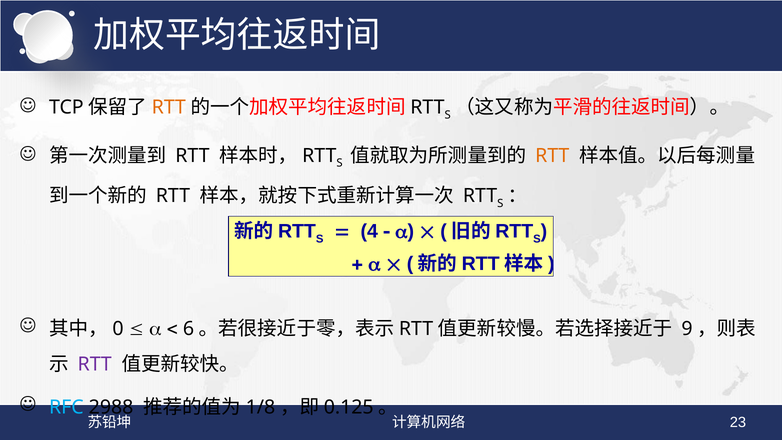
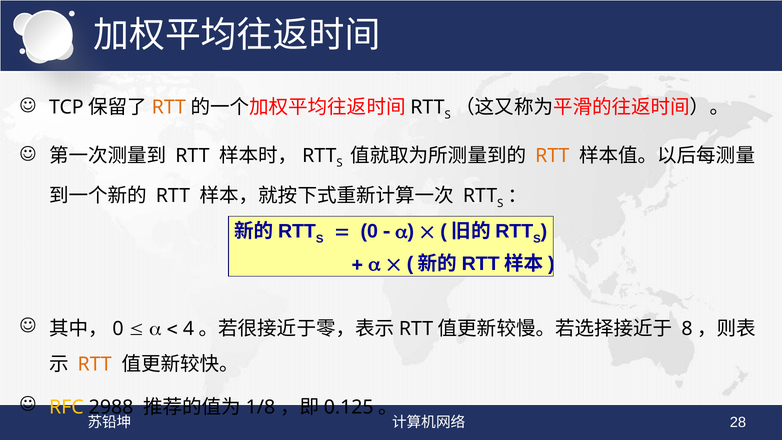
4 at (369, 231): 4 -> 0
6: 6 -> 4
9: 9 -> 8
RTT at (95, 364) colour: purple -> orange
RFC colour: light blue -> yellow
23: 23 -> 28
